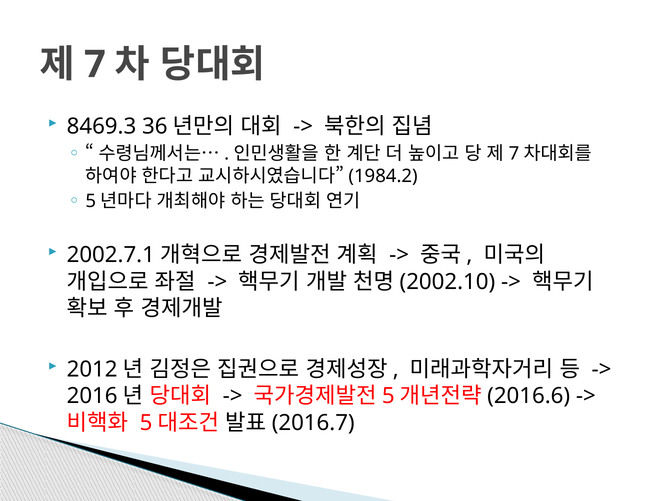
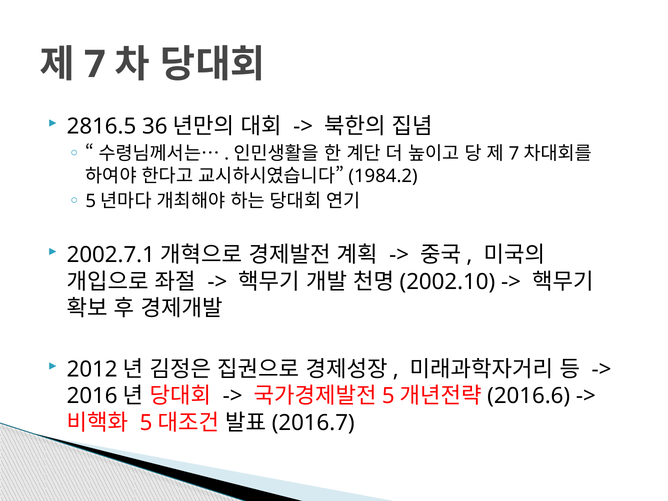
8469.3: 8469.3 -> 2816.5
